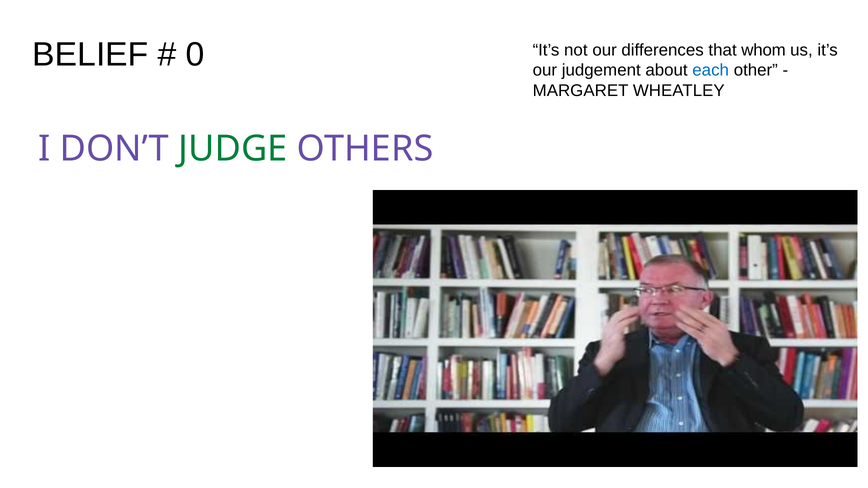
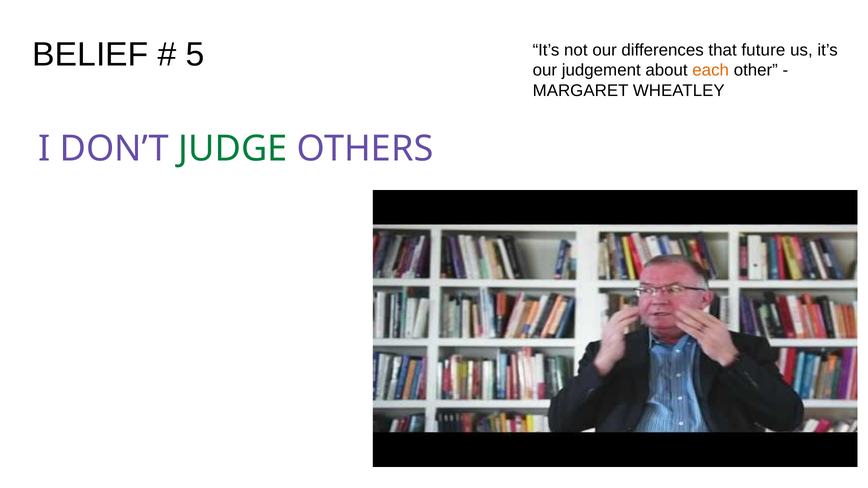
0: 0 -> 5
whom: whom -> future
each colour: blue -> orange
